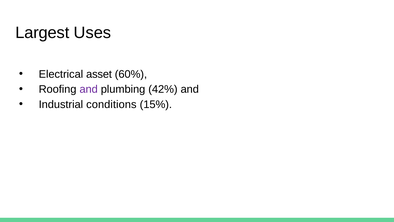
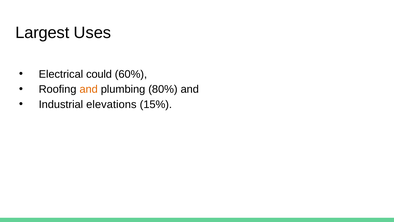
asset: asset -> could
and at (89, 89) colour: purple -> orange
42%: 42% -> 80%
conditions: conditions -> elevations
